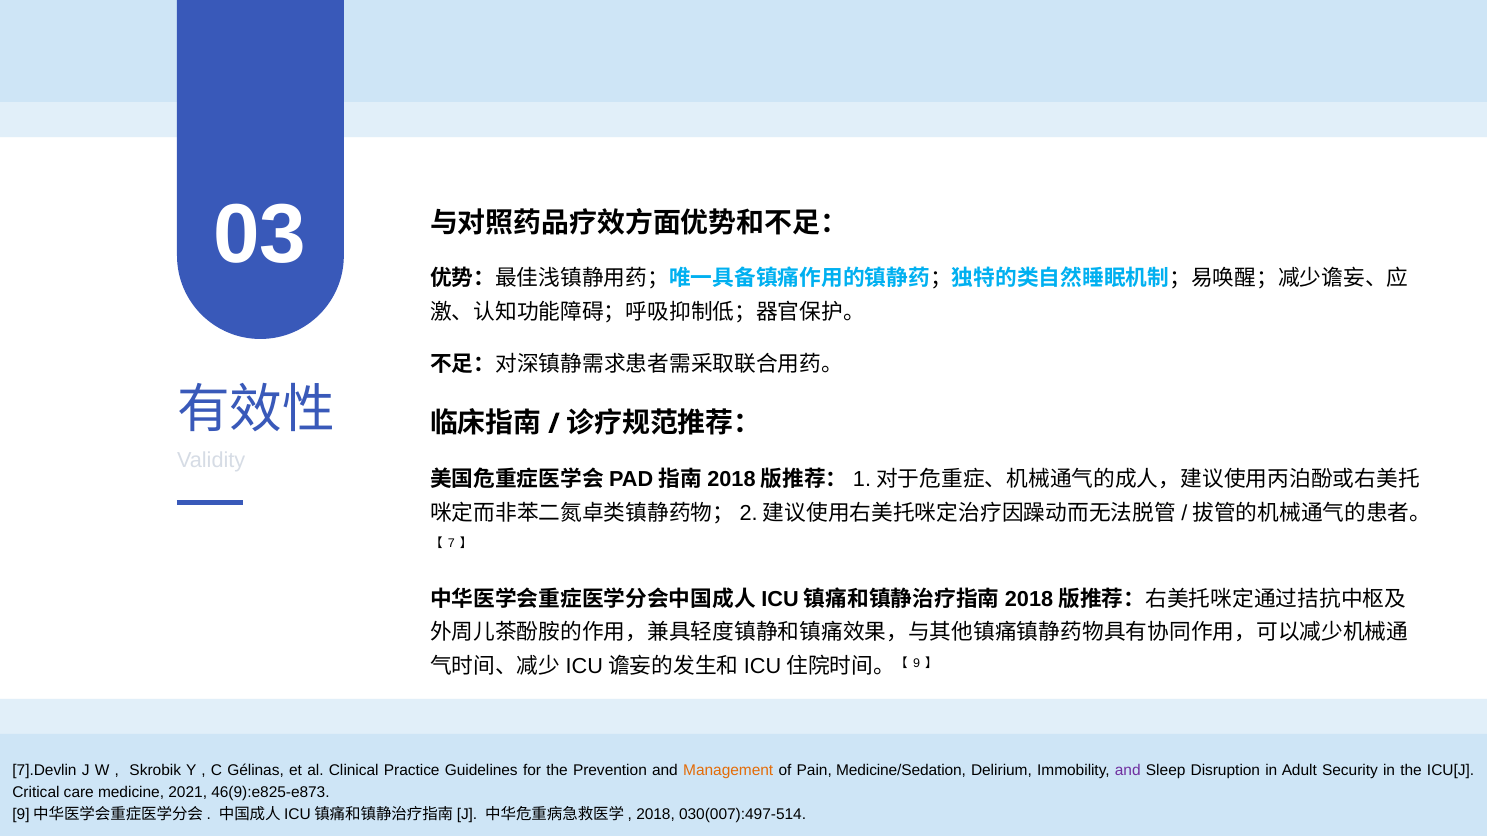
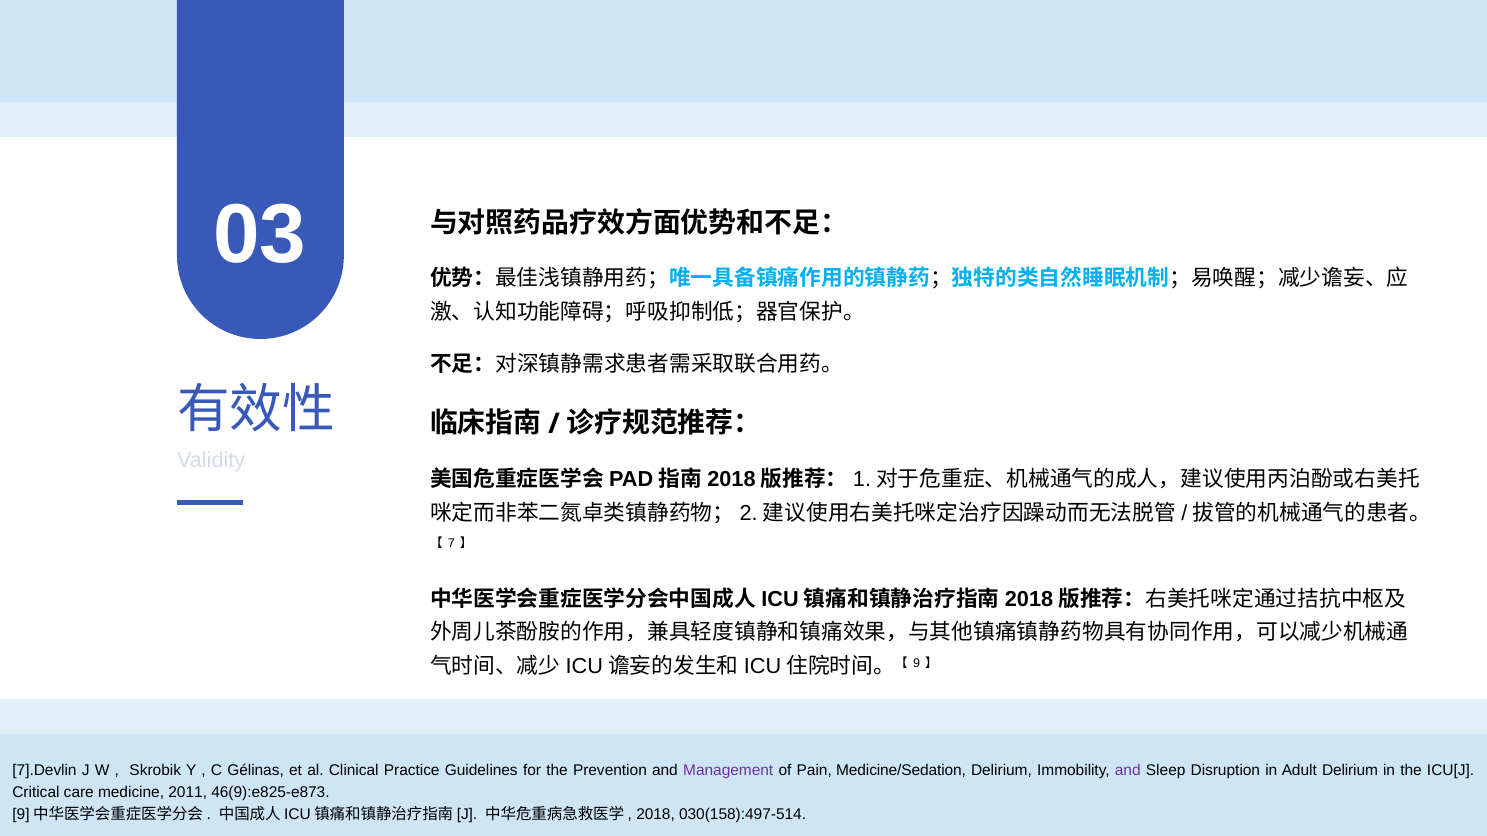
Management colour: orange -> purple
Adult Security: Security -> Delirium
2021: 2021 -> 2011
030(007):497-514: 030(007):497-514 -> 030(158):497-514
